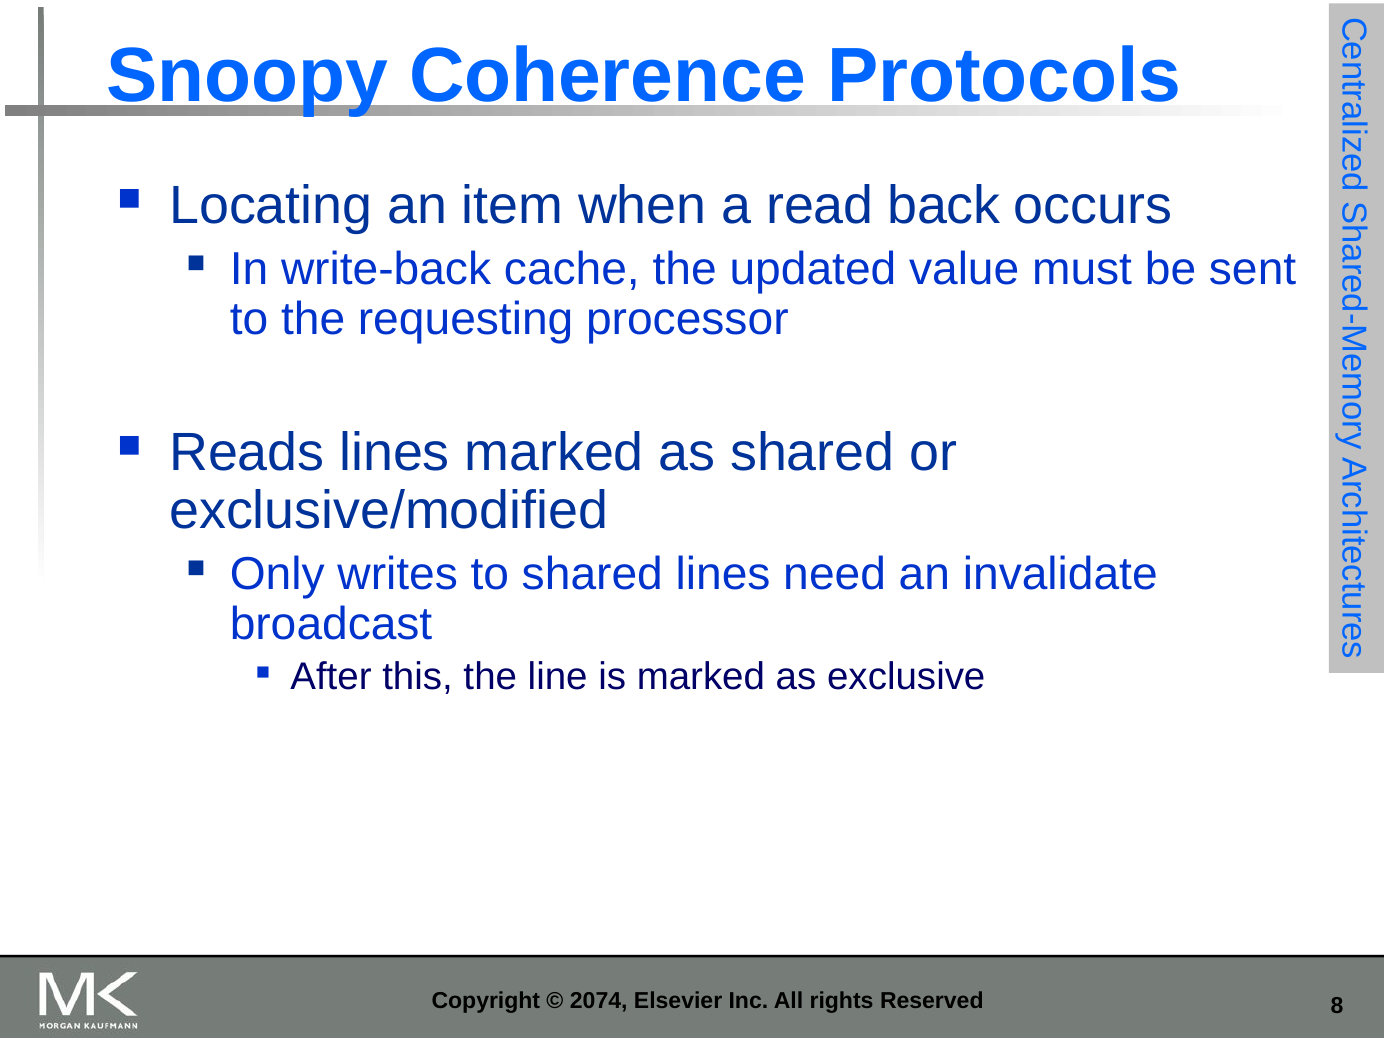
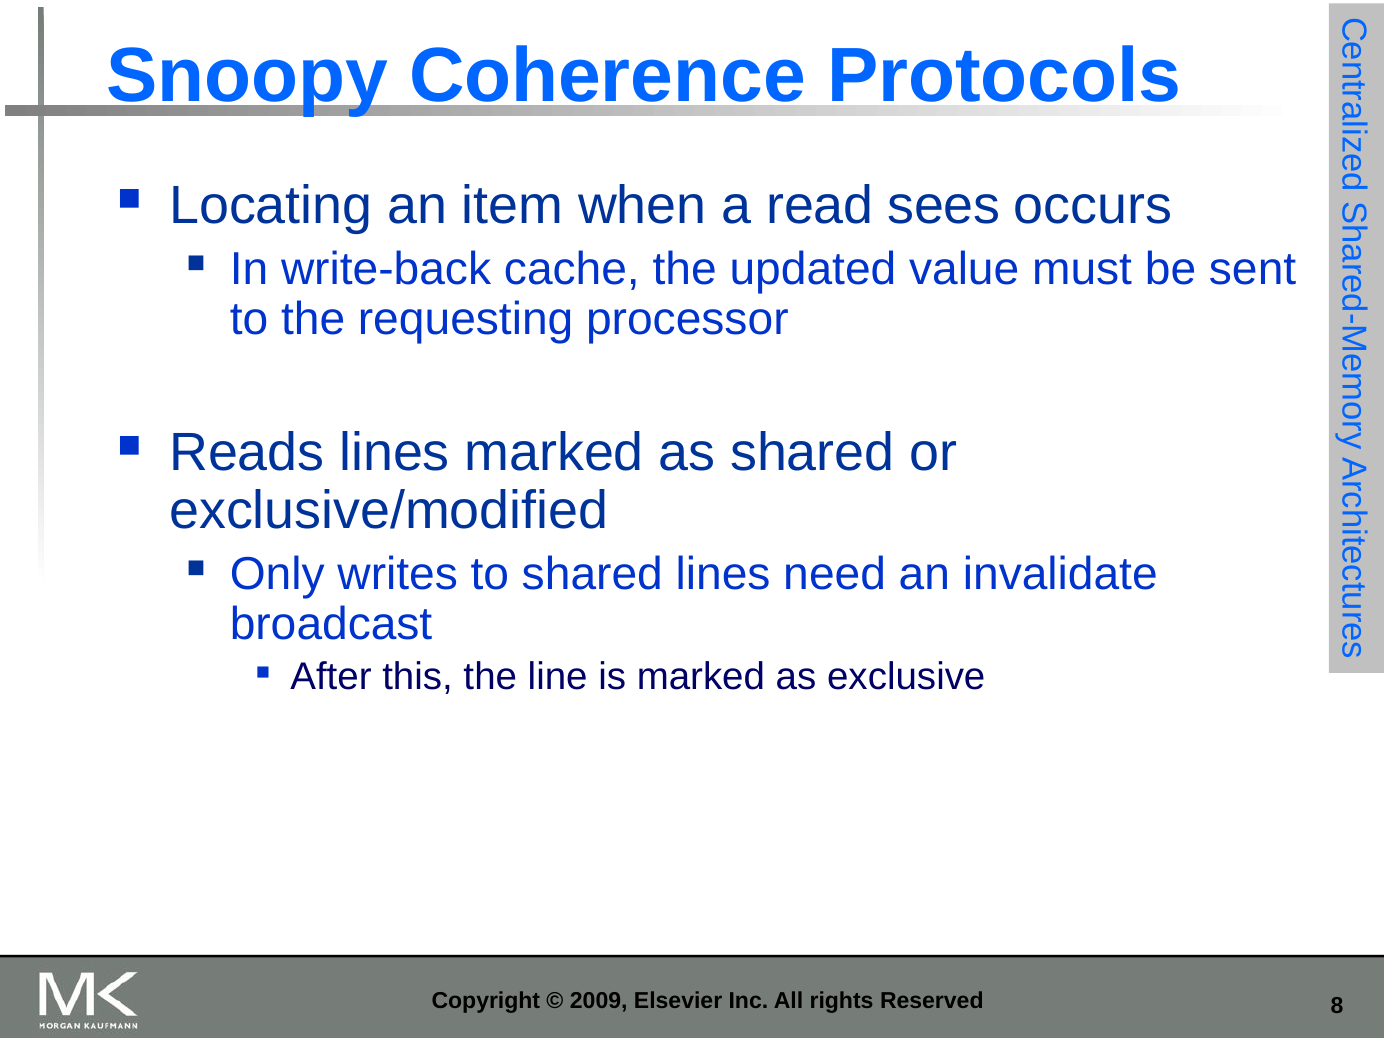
back: back -> sees
2074: 2074 -> 2009
